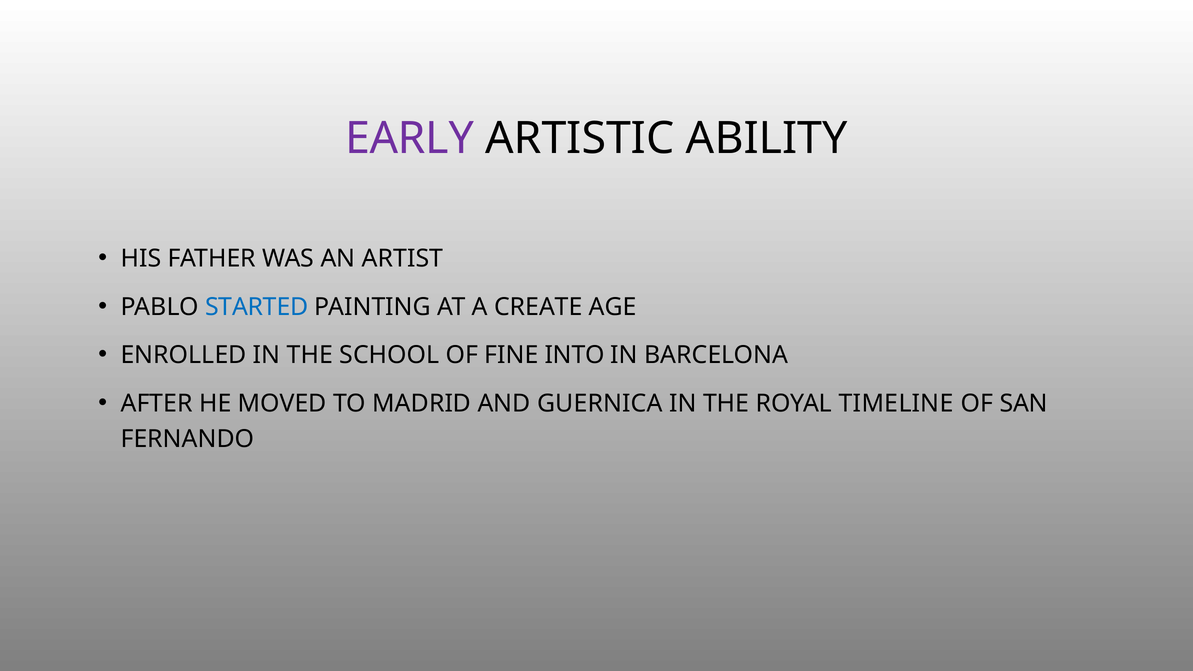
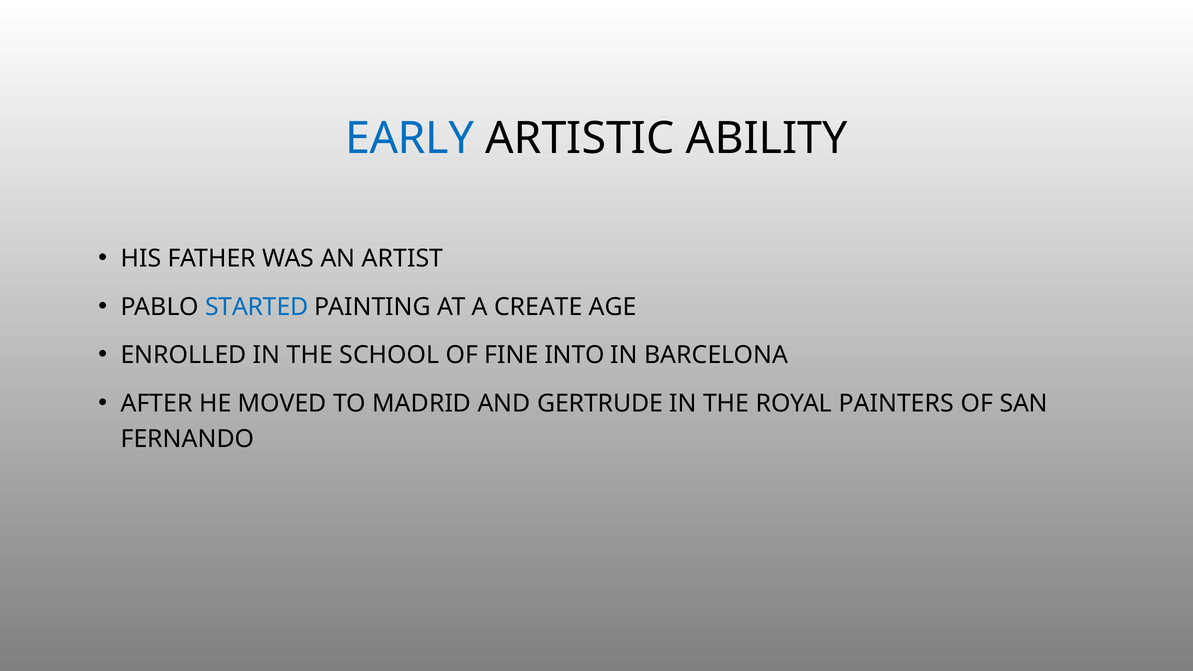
EARLY colour: purple -> blue
GUERNICA: GUERNICA -> GERTRUDE
TIMELINE: TIMELINE -> PAINTERS
